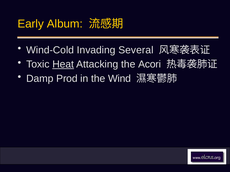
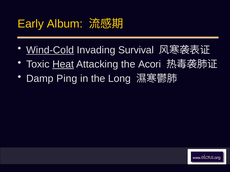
Wind-Cold underline: none -> present
Several: Several -> Survival
Prod: Prod -> Ping
Wind: Wind -> Long
